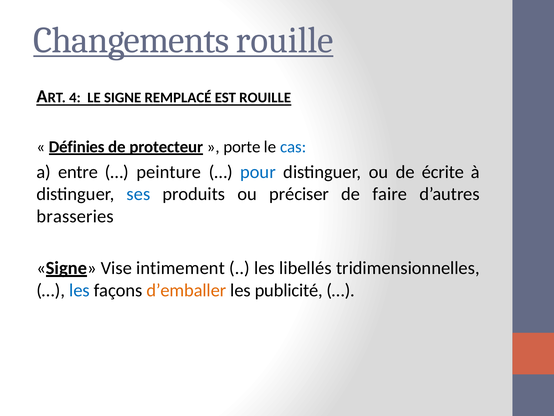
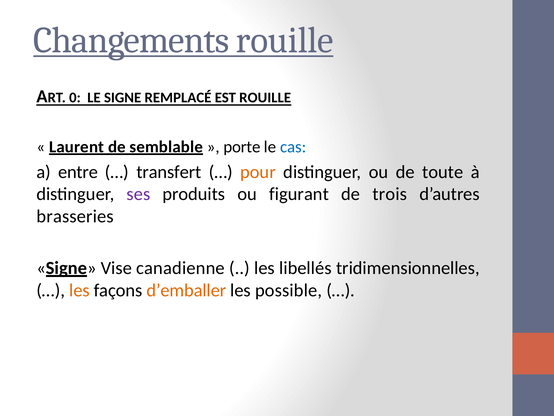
4: 4 -> 0
Définies: Définies -> Laurent
protecteur: protecteur -> semblable
peinture: peinture -> transfert
pour colour: blue -> orange
écrite: écrite -> toute
ses colour: blue -> purple
préciser: préciser -> figurant
faire: faire -> trois
intimement: intimement -> canadienne
les at (79, 290) colour: blue -> orange
publicité: publicité -> possible
